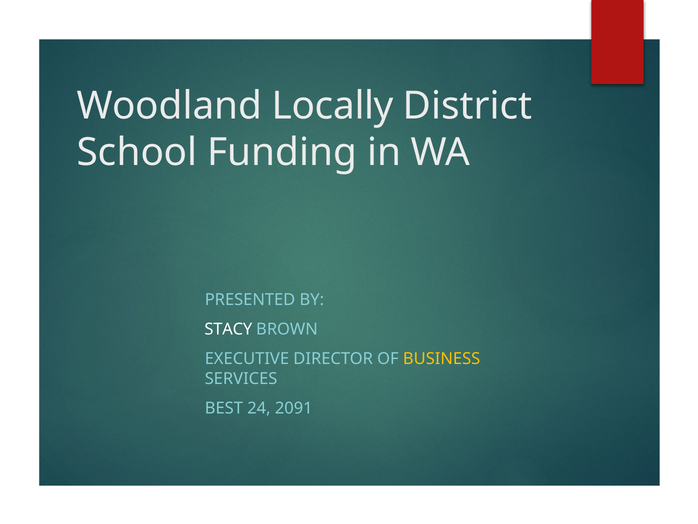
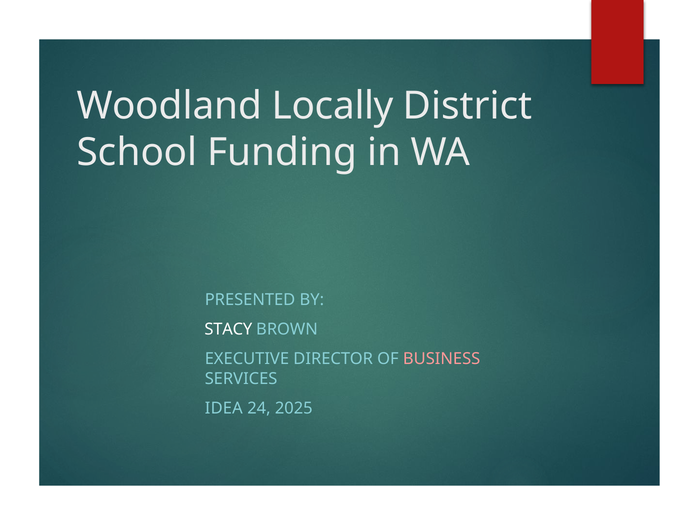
BUSINESS colour: yellow -> pink
BEST: BEST -> IDEA
2091: 2091 -> 2025
